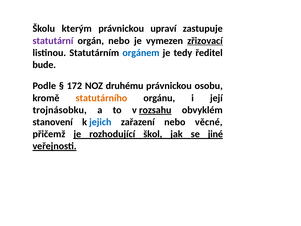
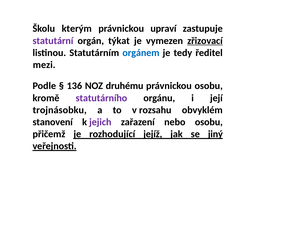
orgán nebo: nebo -> týkat
bude: bude -> mezi
172: 172 -> 136
statutárního colour: orange -> purple
rozsahu underline: present -> none
jejich colour: blue -> purple
nebo věcné: věcné -> osobu
škol: škol -> jejíž
jiné: jiné -> jiný
